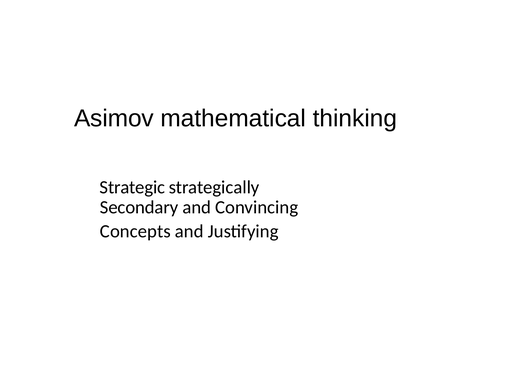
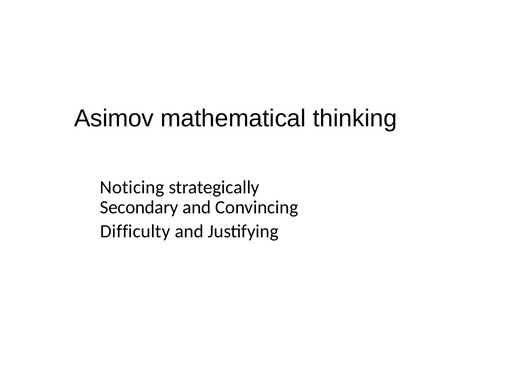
Strategic: Strategic -> Noticing
Concepts: Concepts -> Difficulty
